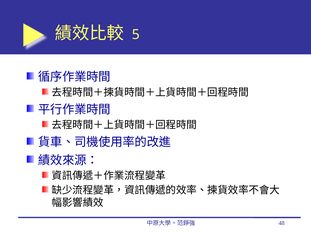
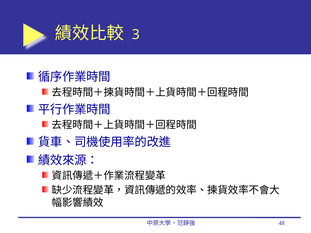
5: 5 -> 3
